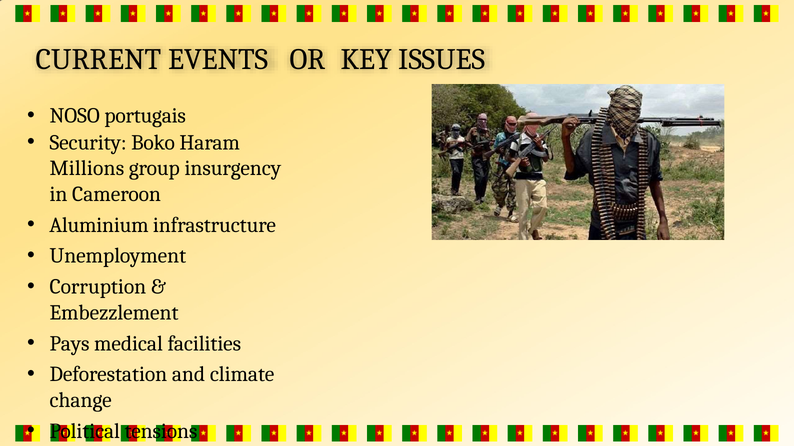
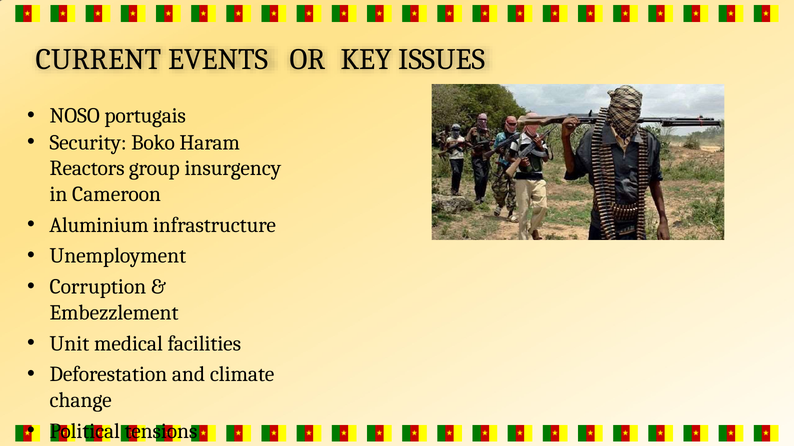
Millions: Millions -> Reactors
Pays: Pays -> Unit
